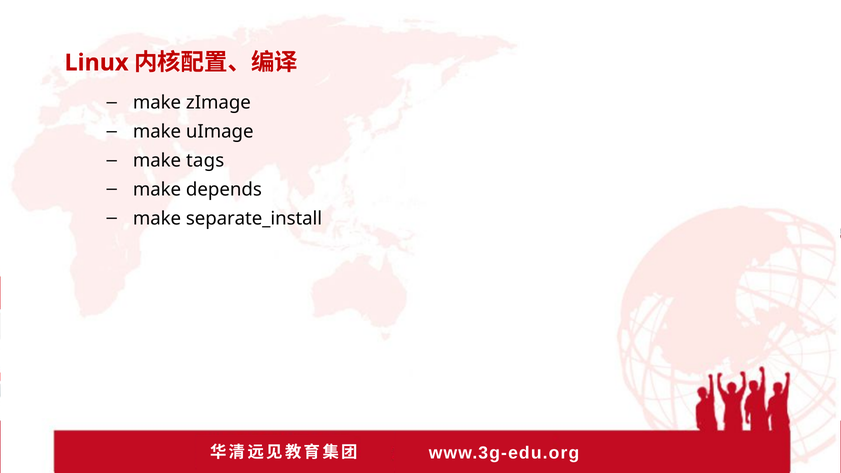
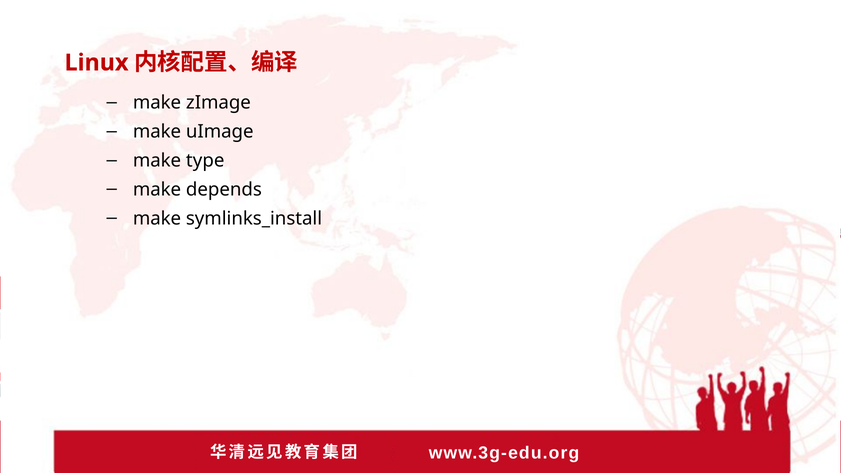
tags: tags -> type
separate_install: separate_install -> symlinks_install
